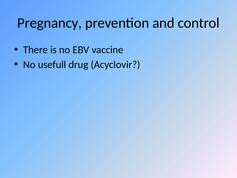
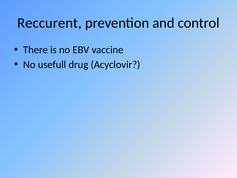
Pregnancy: Pregnancy -> Reccurent
